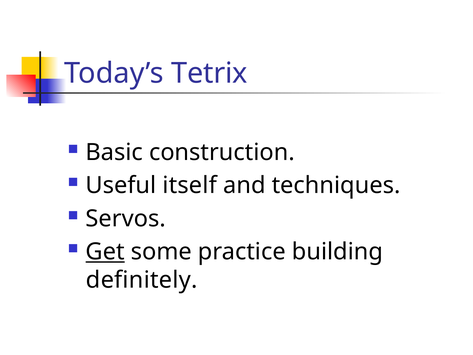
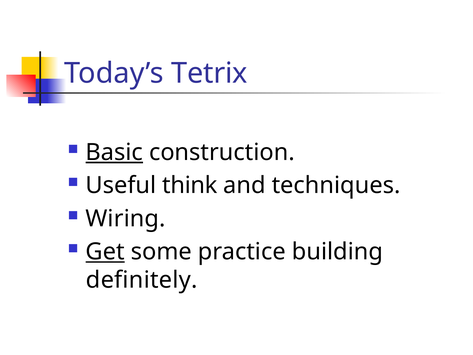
Basic underline: none -> present
itself: itself -> think
Servos: Servos -> Wiring
